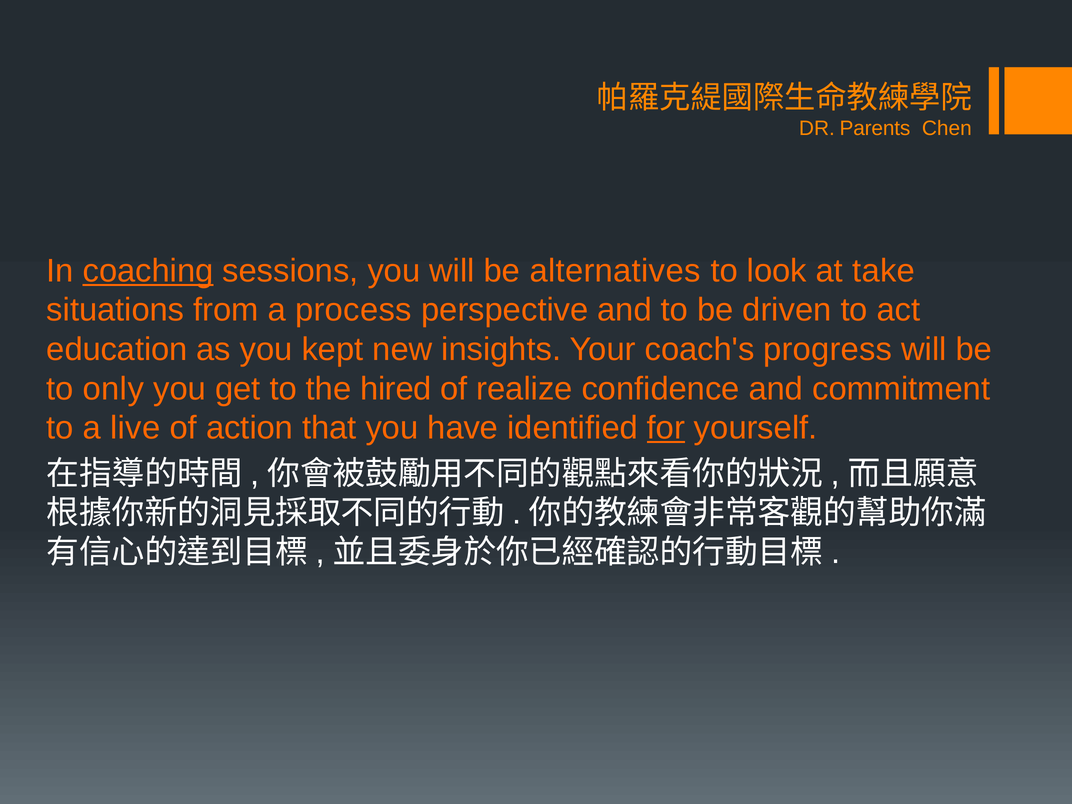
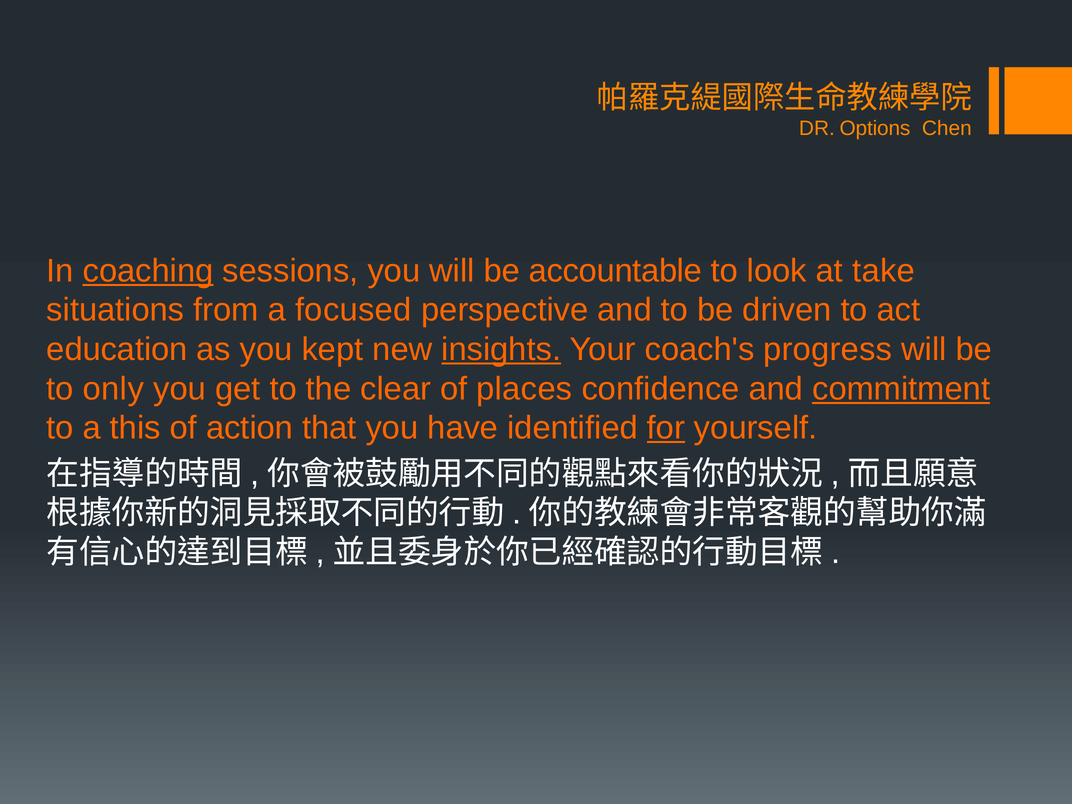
Parents: Parents -> Options
alternatives: alternatives -> accountable
process: process -> focused
insights underline: none -> present
hired: hired -> clear
realize: realize -> places
commitment underline: none -> present
live: live -> this
